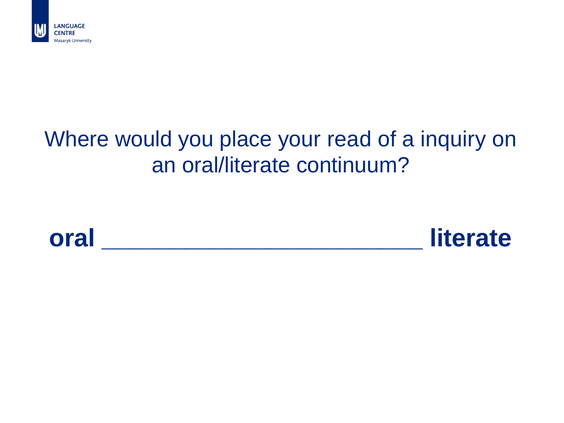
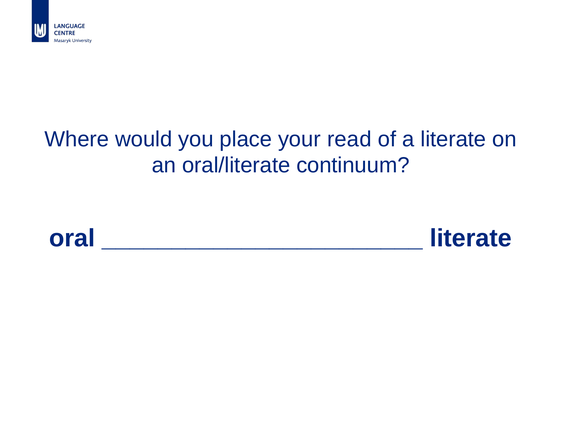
a inquiry: inquiry -> literate
